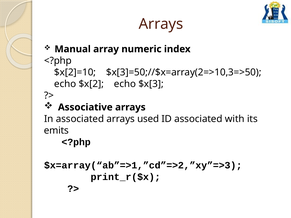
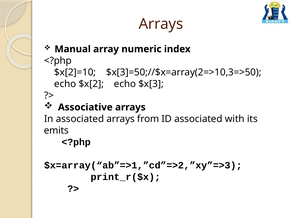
used: used -> from
